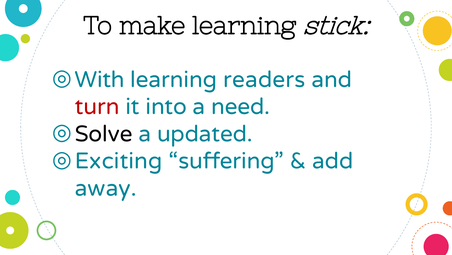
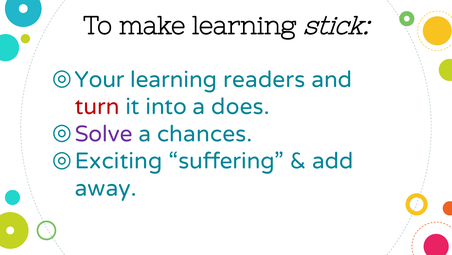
With: With -> Your
need: need -> does
Solve colour: black -> purple
updated: updated -> chances
